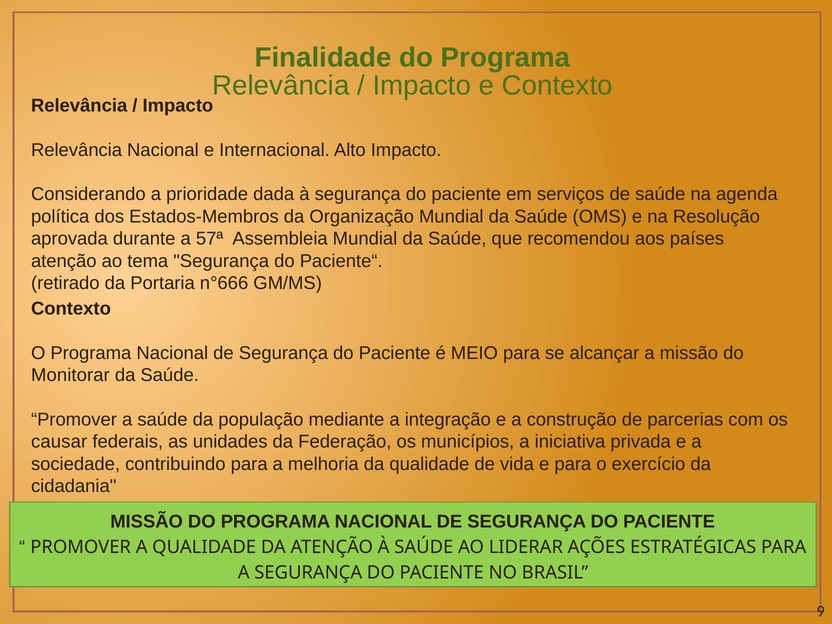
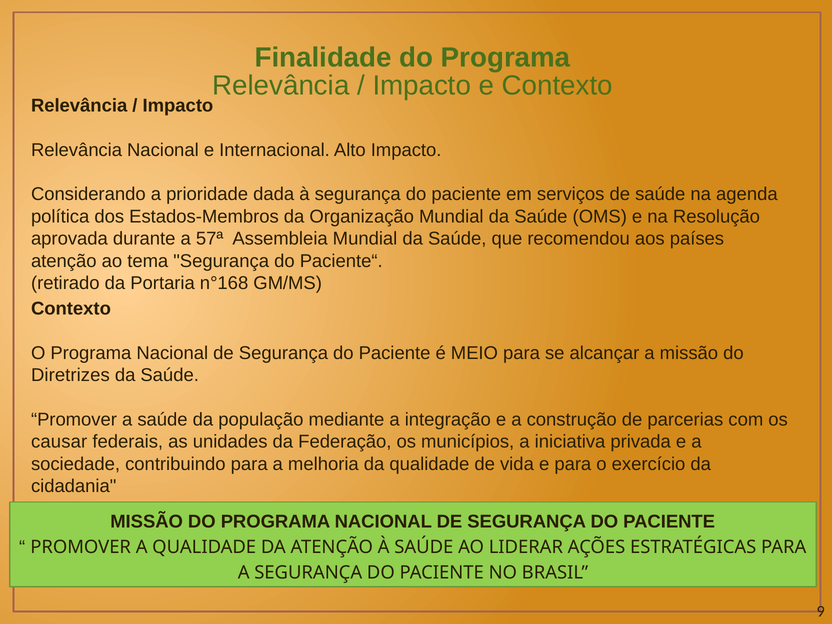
n°666: n°666 -> n°168
Monitorar: Monitorar -> Diretrizes
